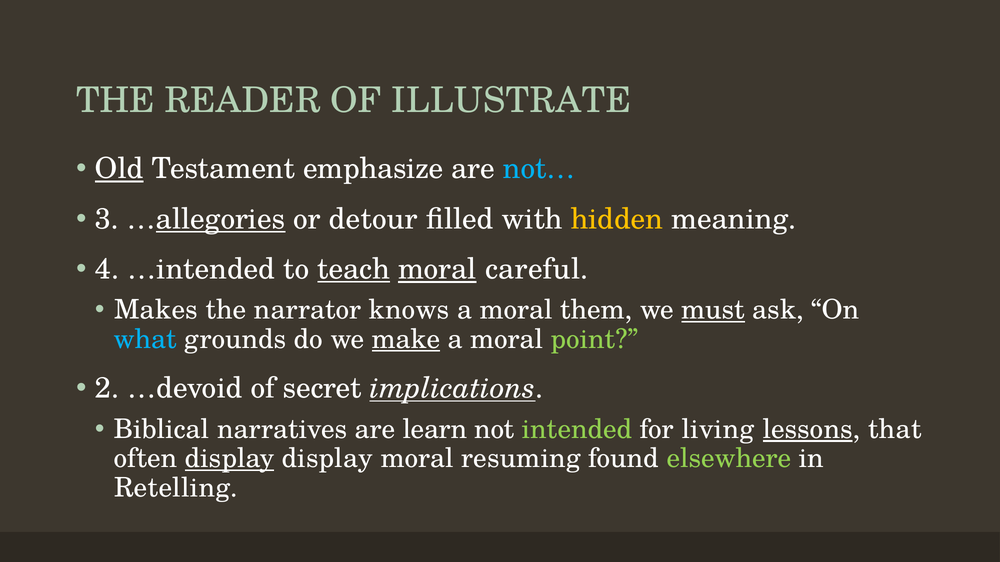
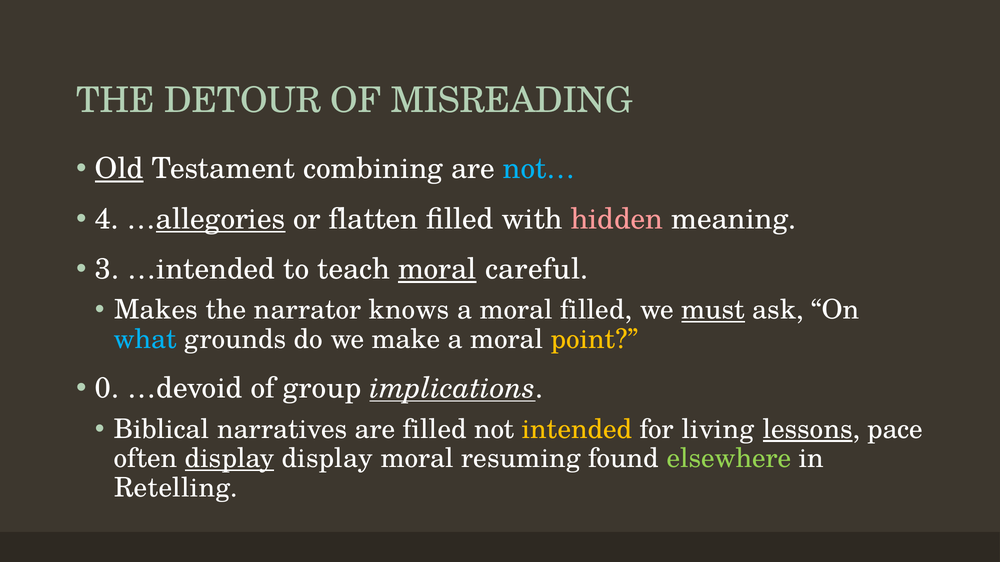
READER: READER -> DETOUR
ILLUSTRATE: ILLUSTRATE -> MISREADING
emphasize: emphasize -> combining
3: 3 -> 4
detour: detour -> flatten
hidden colour: yellow -> pink
4: 4 -> 3
teach underline: present -> none
moral them: them -> filled
make underline: present -> none
point colour: light green -> yellow
2: 2 -> 0
secret: secret -> group
are learn: learn -> filled
intended colour: light green -> yellow
that: that -> pace
